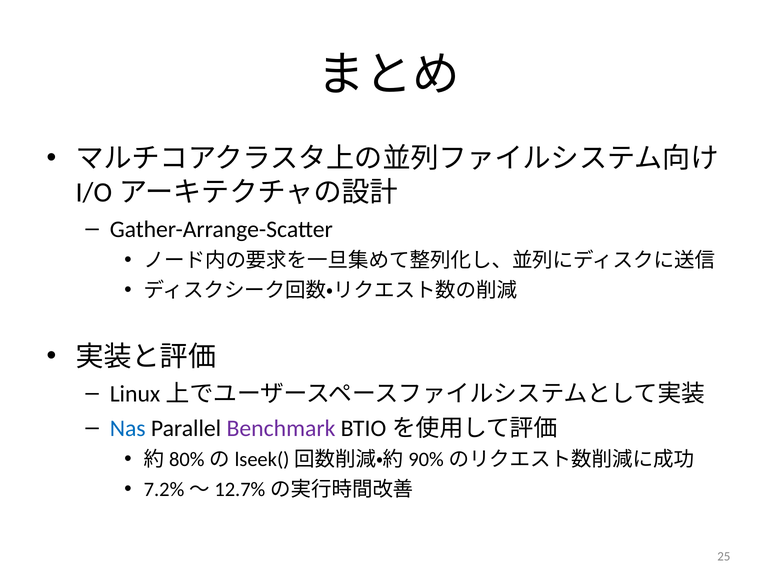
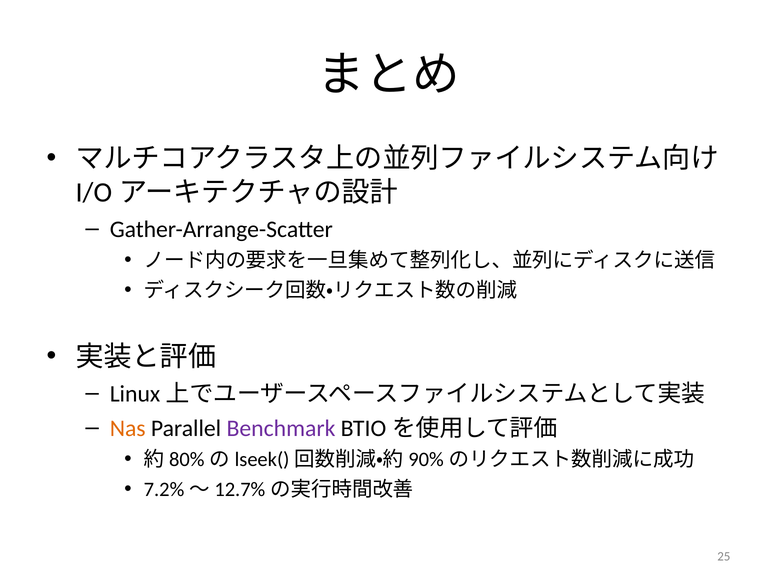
Nas colour: blue -> orange
